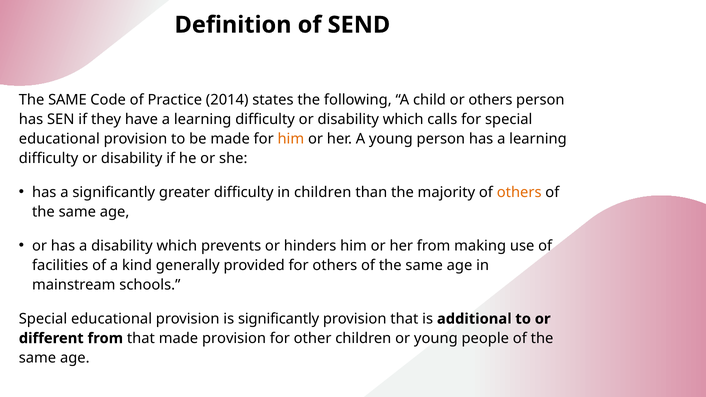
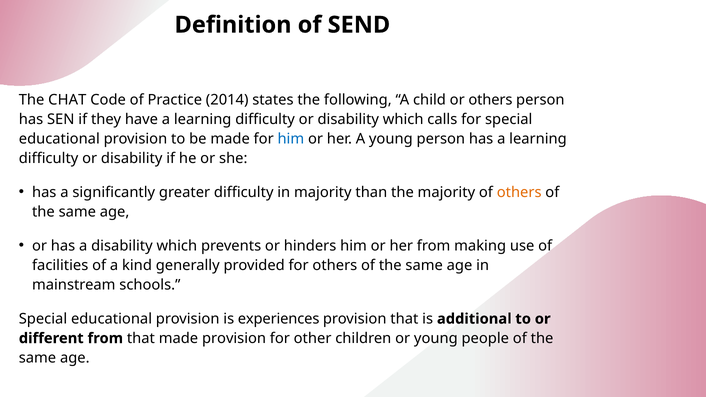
SAME at (67, 100): SAME -> CHAT
him at (291, 139) colour: orange -> blue
in children: children -> majority
is significantly: significantly -> experiences
